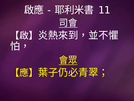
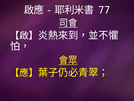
11: 11 -> 77
